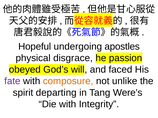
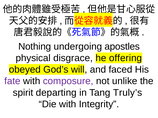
Hopeful: Hopeful -> Nothing
passion: passion -> offering
composure colour: orange -> purple
Were’s: Were’s -> Truly’s
